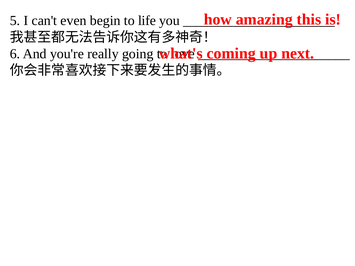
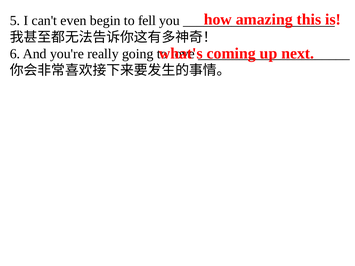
life: life -> fell
